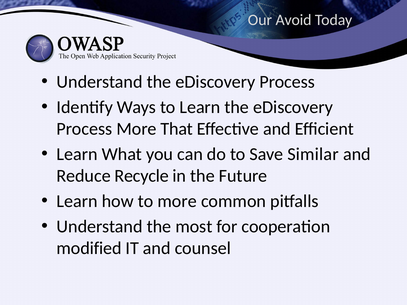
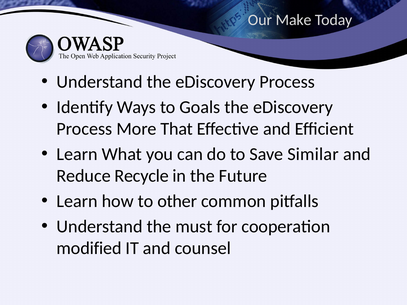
Avoid: Avoid -> Make
to Learn: Learn -> Goals
to more: more -> other
most: most -> must
